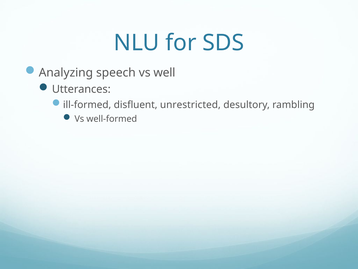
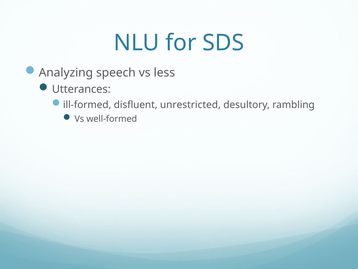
well: well -> less
